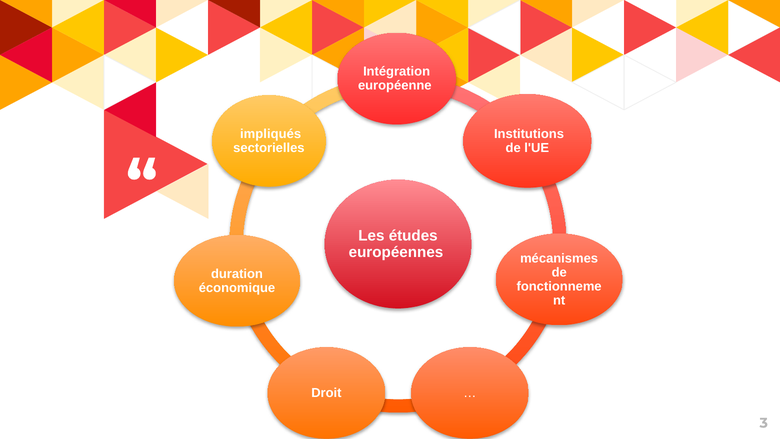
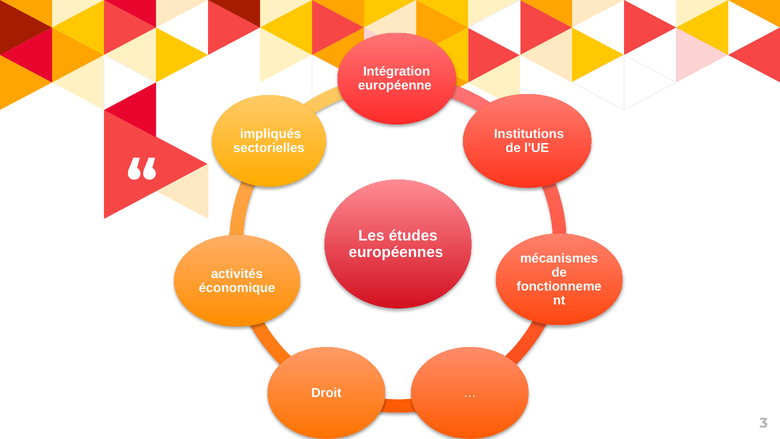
duration: duration -> activités
